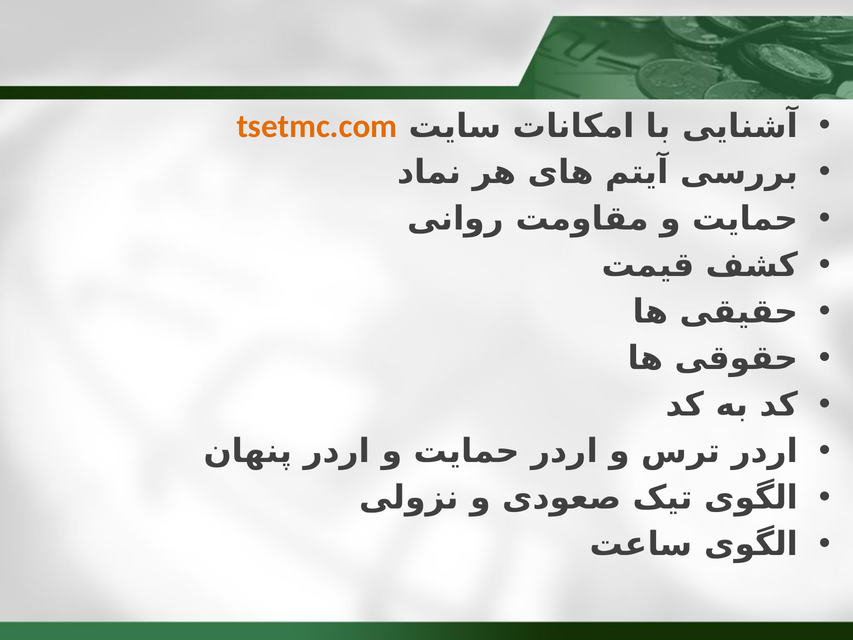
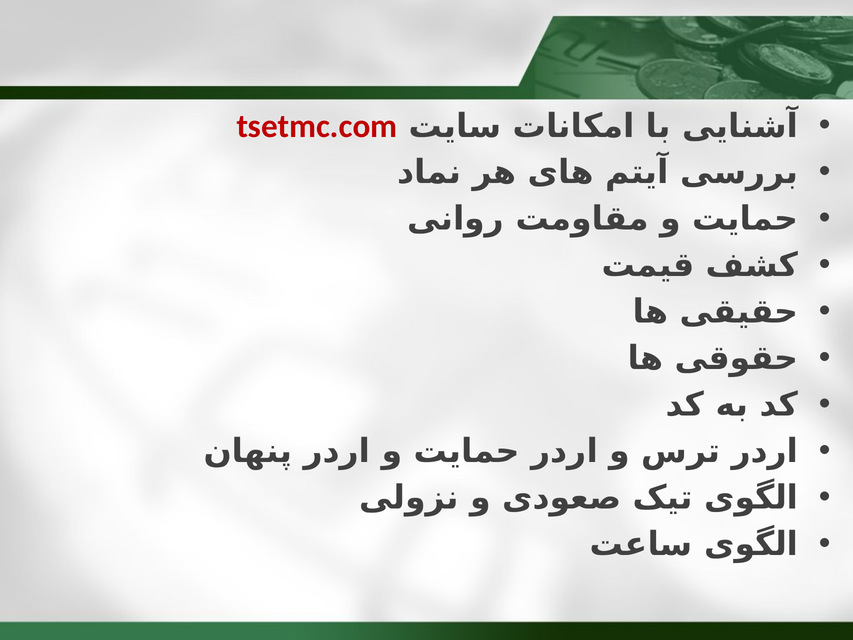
tsetmc.com colour: orange -> red
